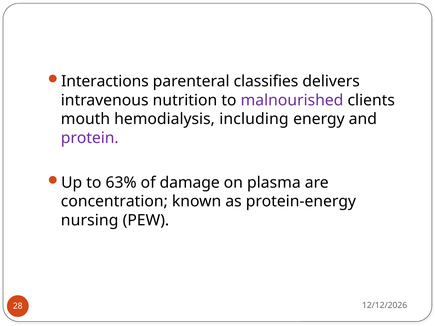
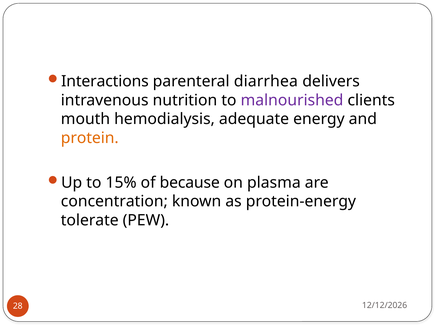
classifies: classifies -> diarrhea
including: including -> adequate
protein colour: purple -> orange
63%: 63% -> 15%
damage: damage -> because
nursing: nursing -> tolerate
